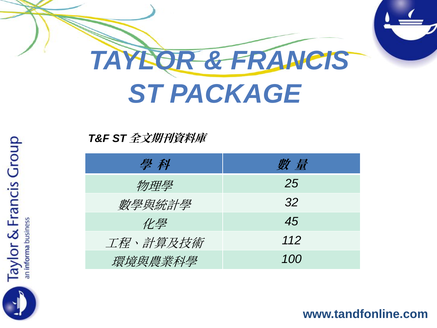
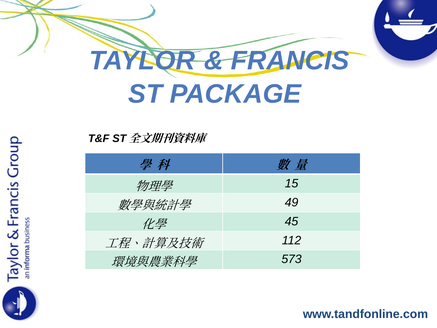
25: 25 -> 15
32: 32 -> 49
100: 100 -> 573
